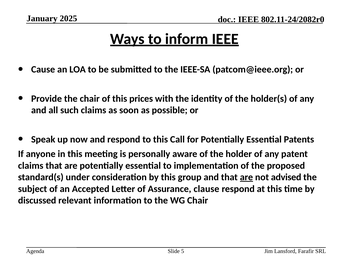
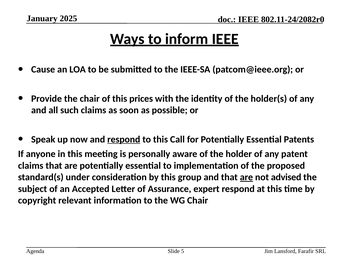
respond at (124, 139) underline: none -> present
clause: clause -> expert
discussed: discussed -> copyright
